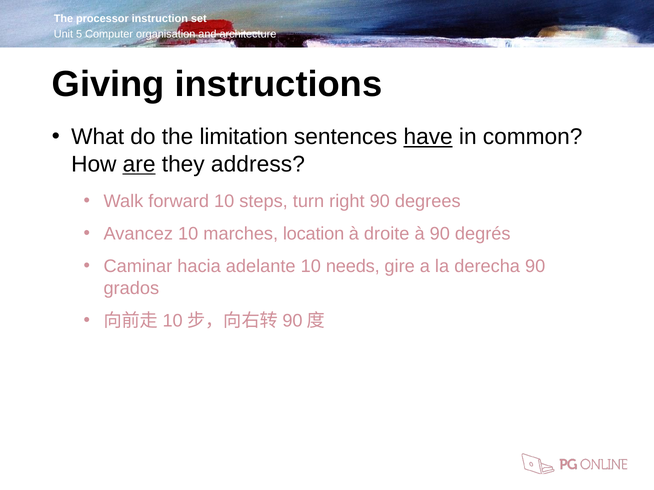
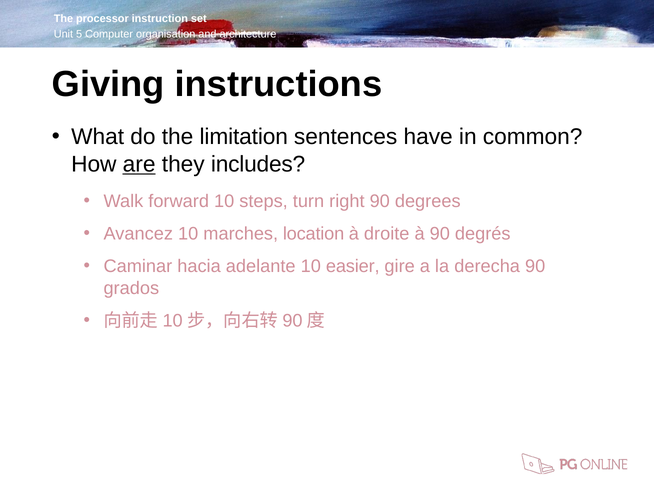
have underline: present -> none
address: address -> includes
needs: needs -> easier
